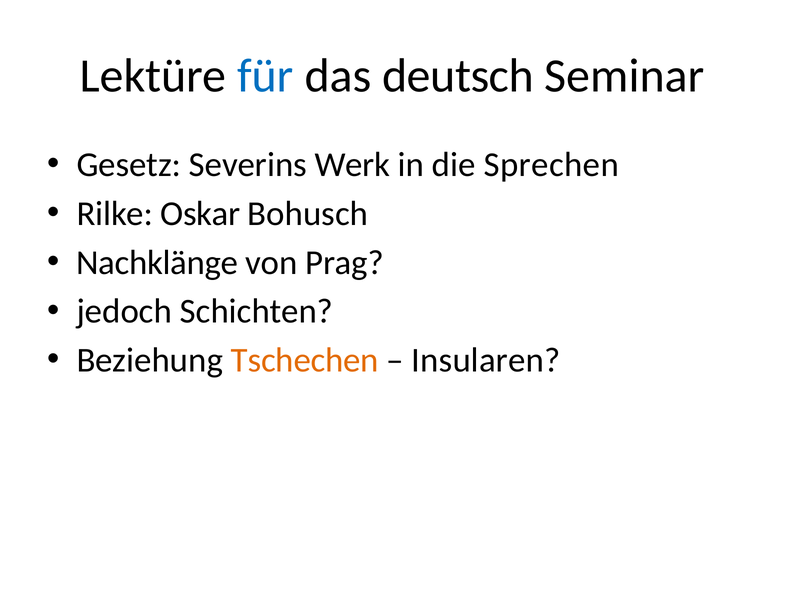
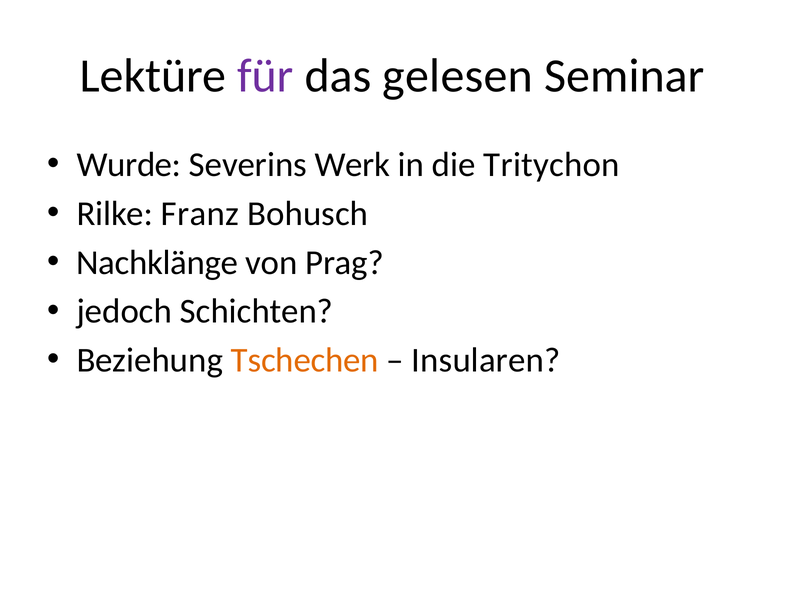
für colour: blue -> purple
deutsch: deutsch -> gelesen
Gesetz: Gesetz -> Wurde
Sprechen: Sprechen -> Tritychon
Oskar: Oskar -> Franz
